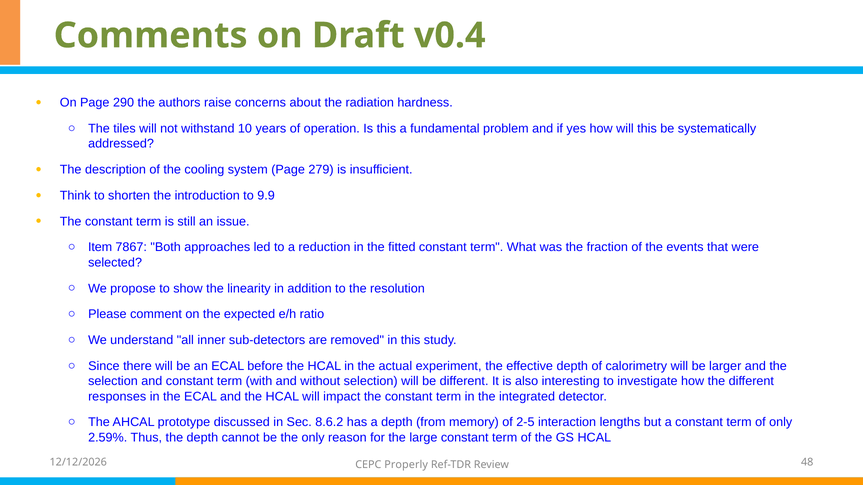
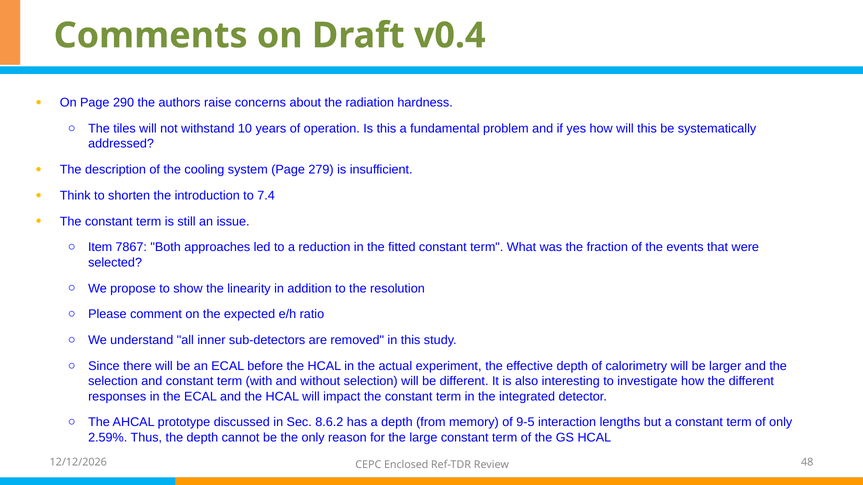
9.9: 9.9 -> 7.4
2-5: 2-5 -> 9-5
Properly: Properly -> Enclosed
